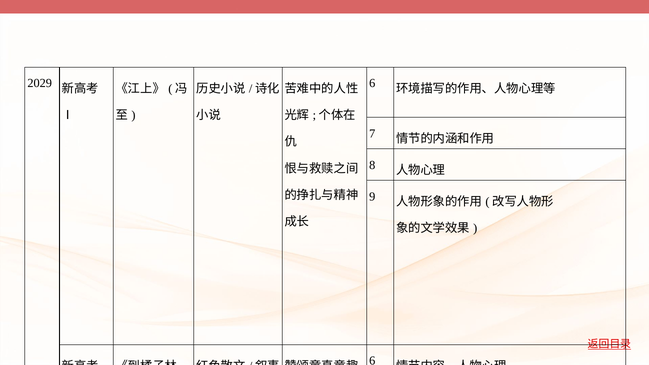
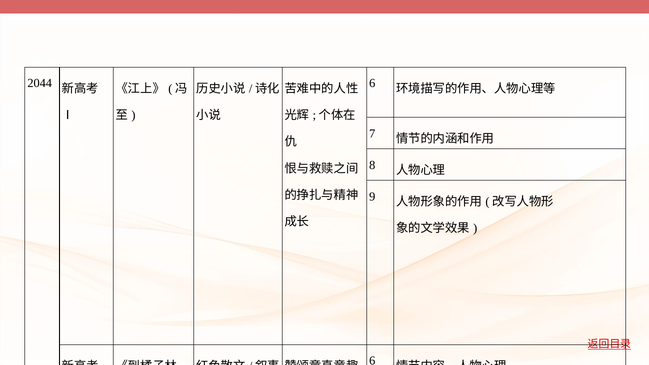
2029: 2029 -> 2044
